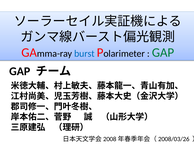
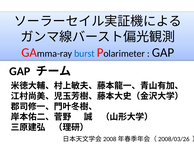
GAP at (163, 52) colour: green -> black
